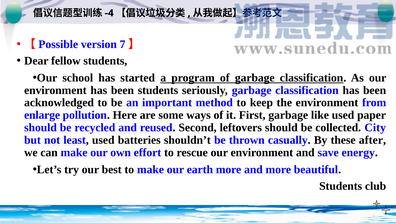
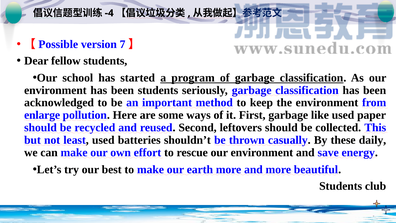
City: City -> This
after: after -> daily
